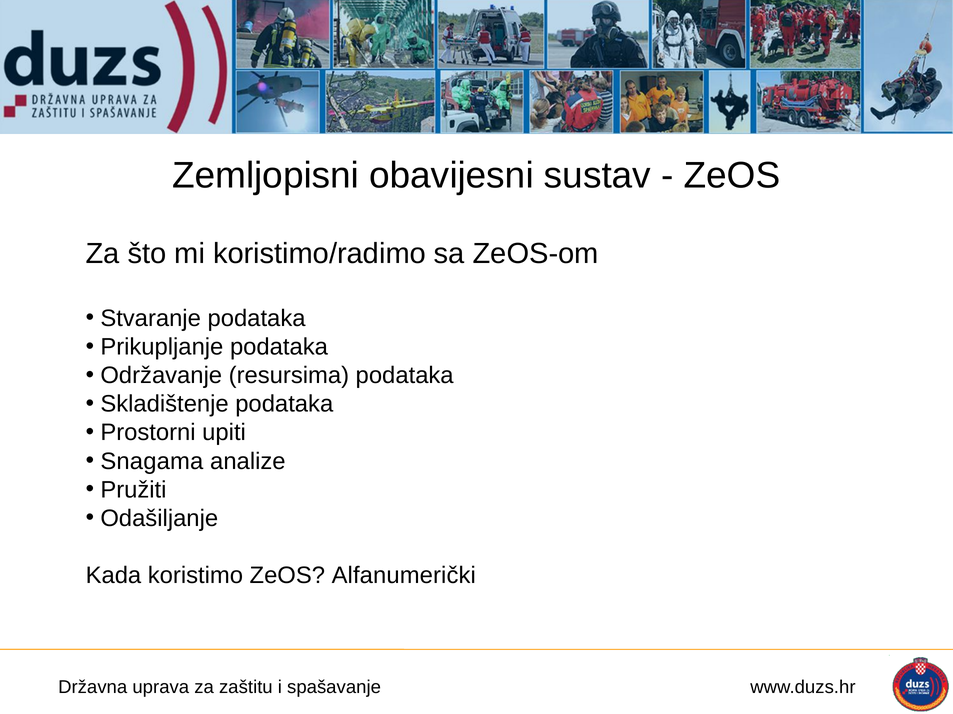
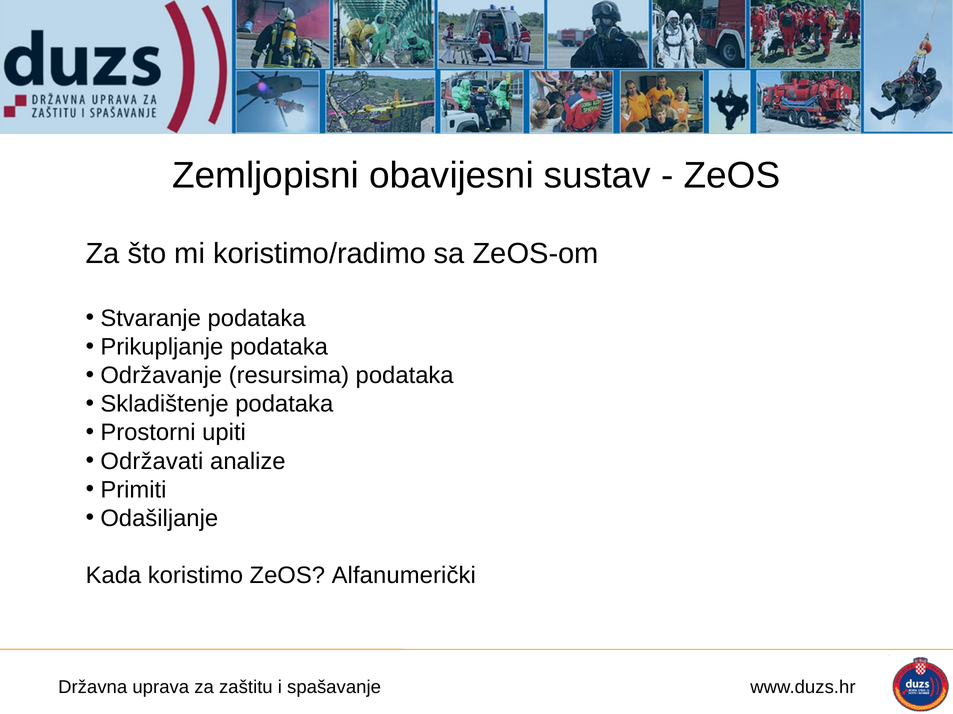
Snagama: Snagama -> Održavati
Pružiti: Pružiti -> Primiti
